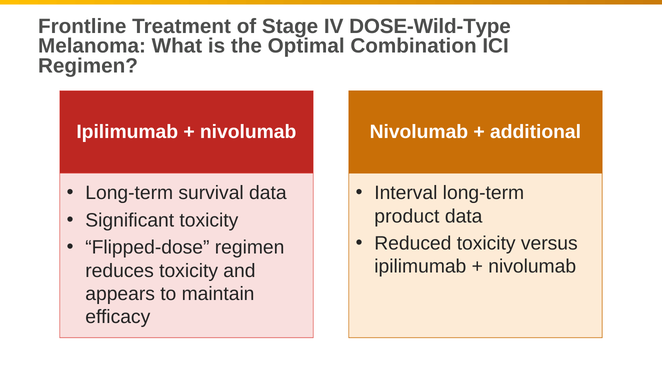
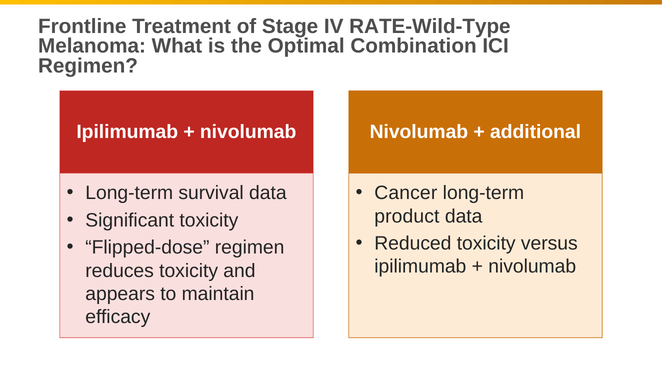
DOSE-Wild-Type: DOSE-Wild-Type -> RATE-Wild-Type
Interval: Interval -> Cancer
